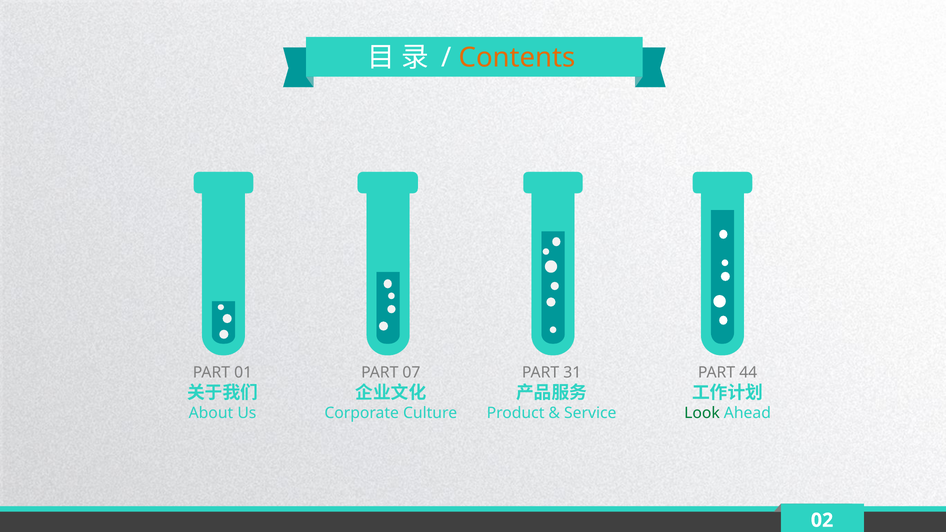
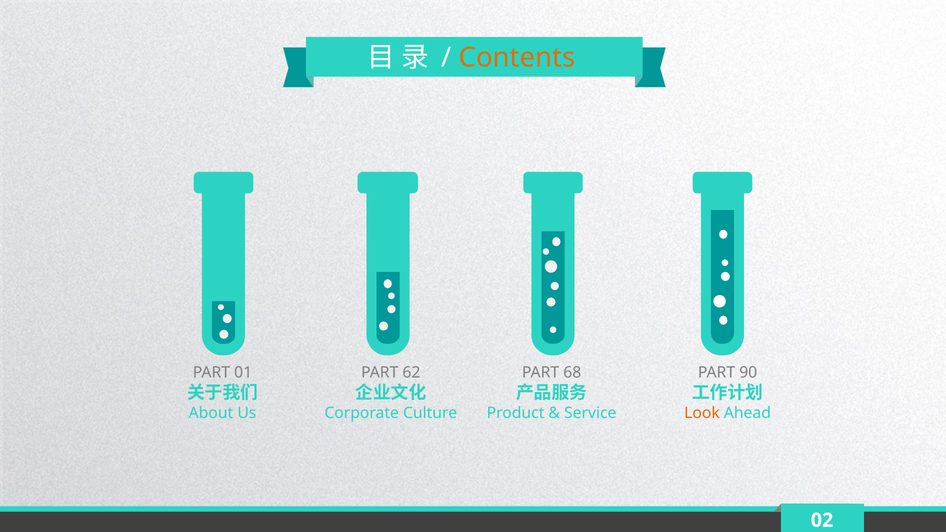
07: 07 -> 62
31: 31 -> 68
44: 44 -> 90
Look colour: green -> orange
